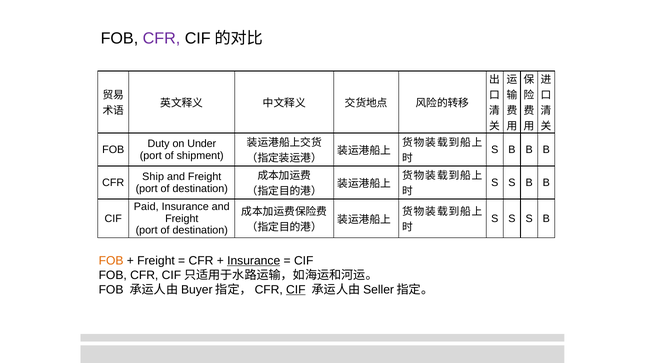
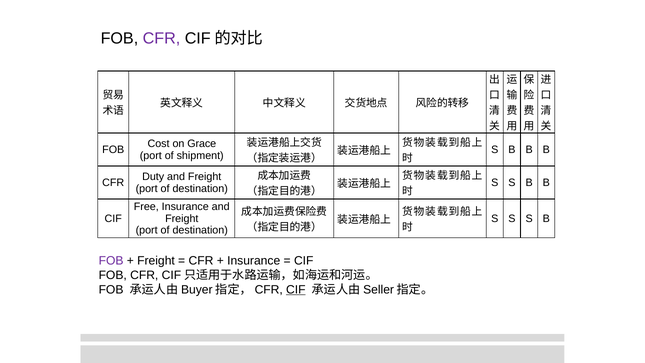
Duty: Duty -> Cost
Under: Under -> Grace
Ship: Ship -> Duty
Paid: Paid -> Free
FOB at (111, 260) colour: orange -> purple
Insurance at (254, 260) underline: present -> none
